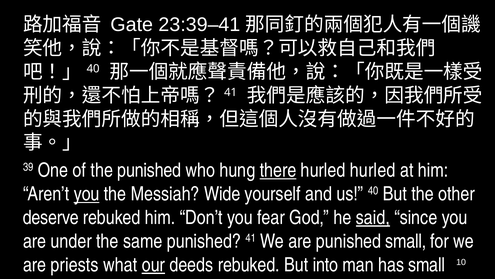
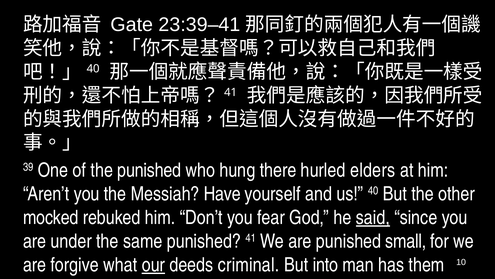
there underline: present -> none
hurled hurled: hurled -> elders
you at (87, 194) underline: present -> none
Wide: Wide -> Have
deserve: deserve -> mocked
priests: priests -> forgive
deeds rebuked: rebuked -> criminal
has small: small -> them
